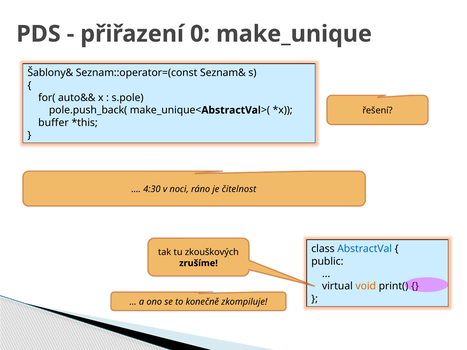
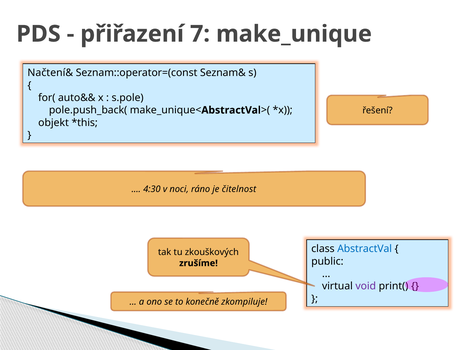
0: 0 -> 7
Šablony&: Šablony& -> Načtení&
buffer: buffer -> objekt
void colour: orange -> purple
